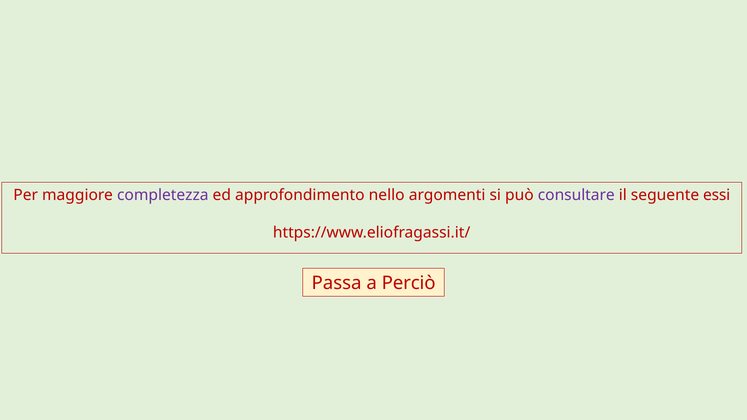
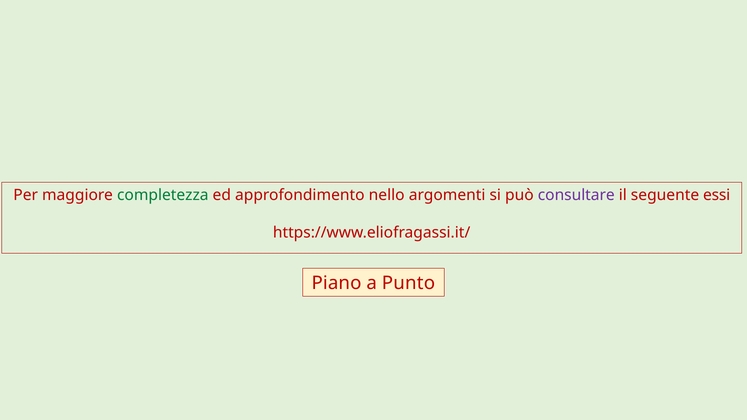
completezza colour: purple -> green
Passa: Passa -> Piano
Perciò: Perciò -> Punto
